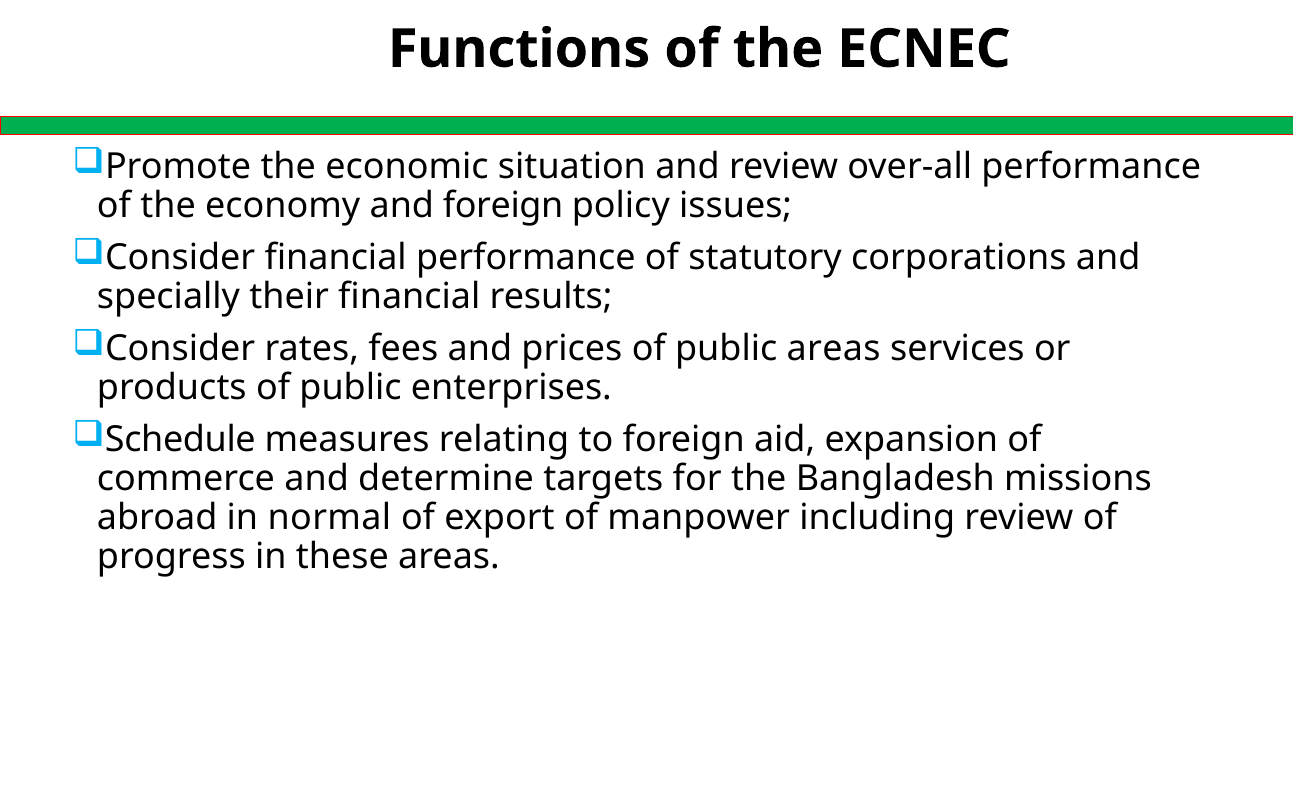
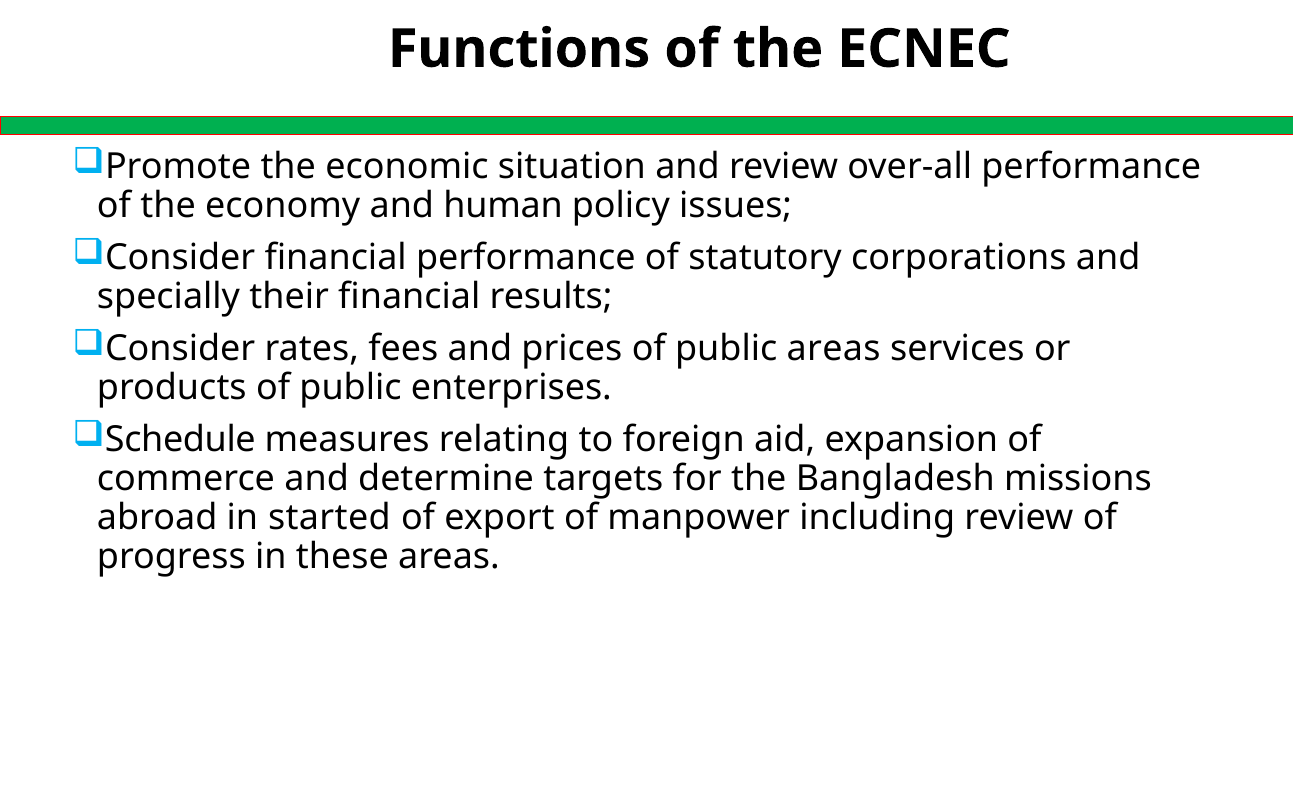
and foreign: foreign -> human
normal: normal -> started
